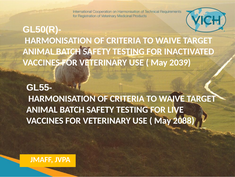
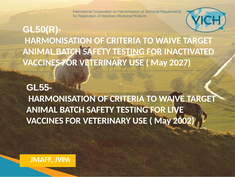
2039: 2039 -> 2027
2088: 2088 -> 2002
